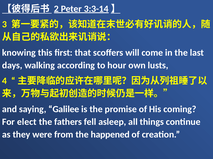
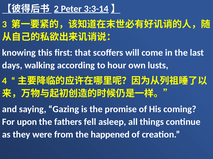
Galilee: Galilee -> Gazing
elect: elect -> upon
